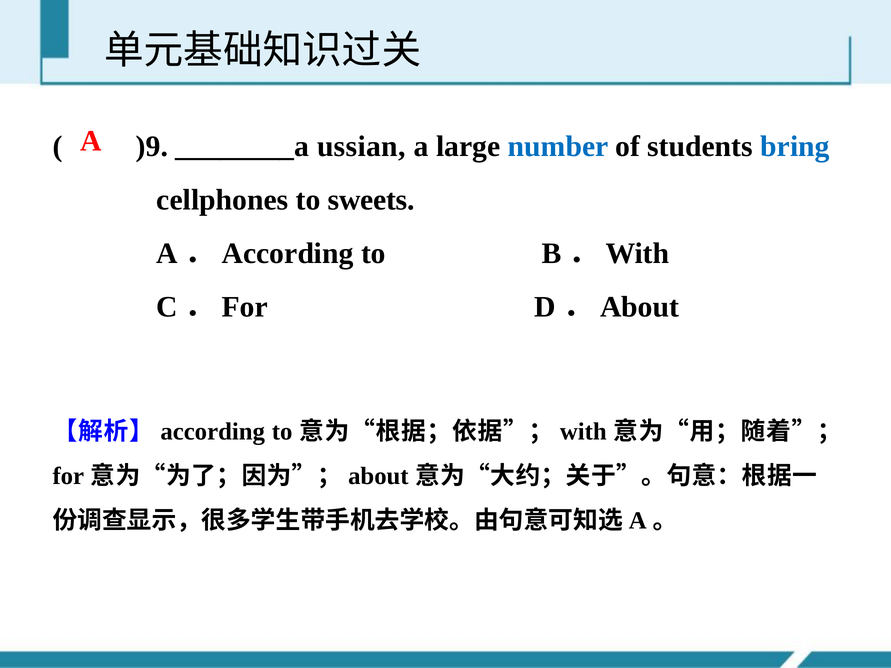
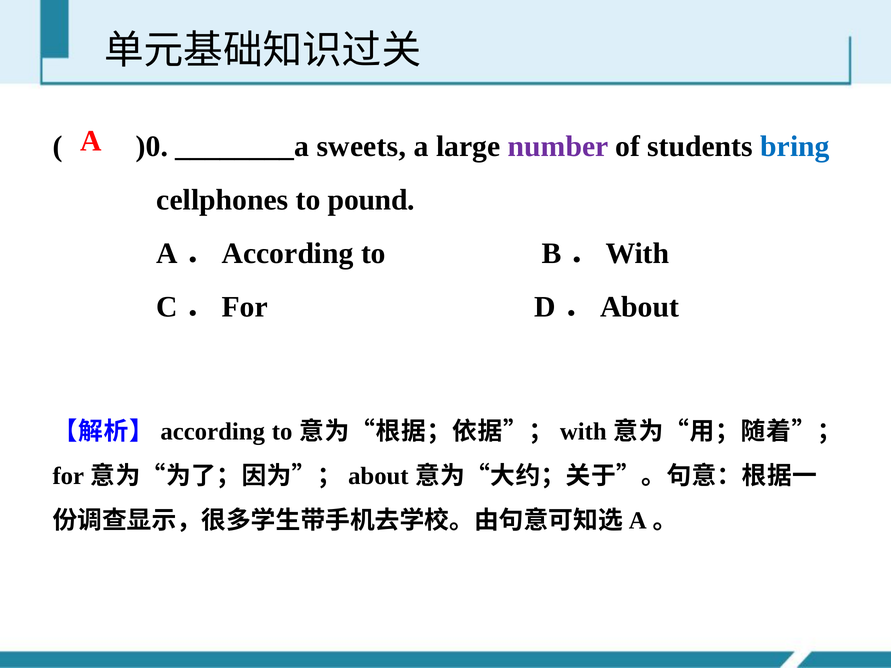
)9: )9 -> )0
ussian: ussian -> sweets
number colour: blue -> purple
sweets: sweets -> pound
